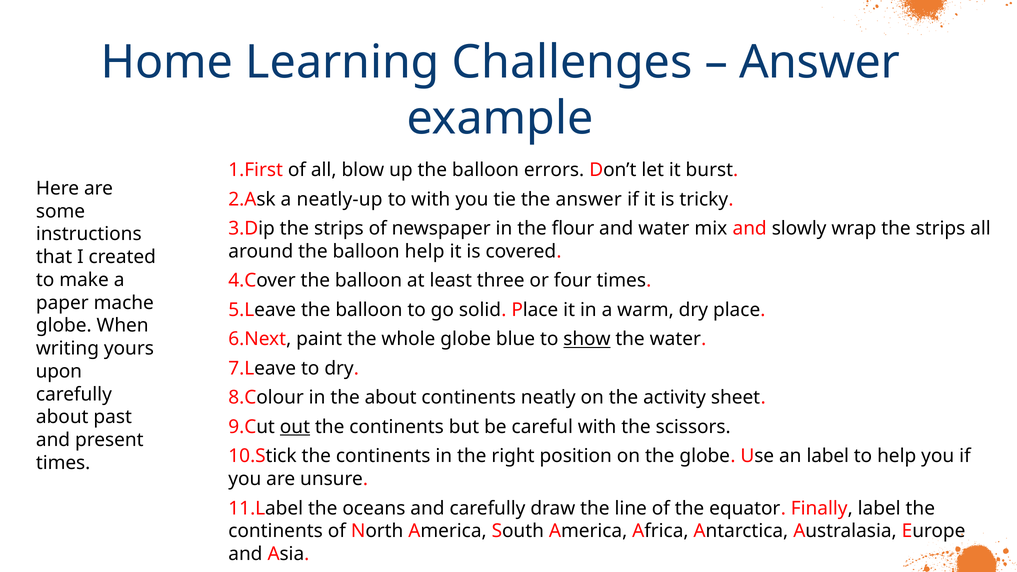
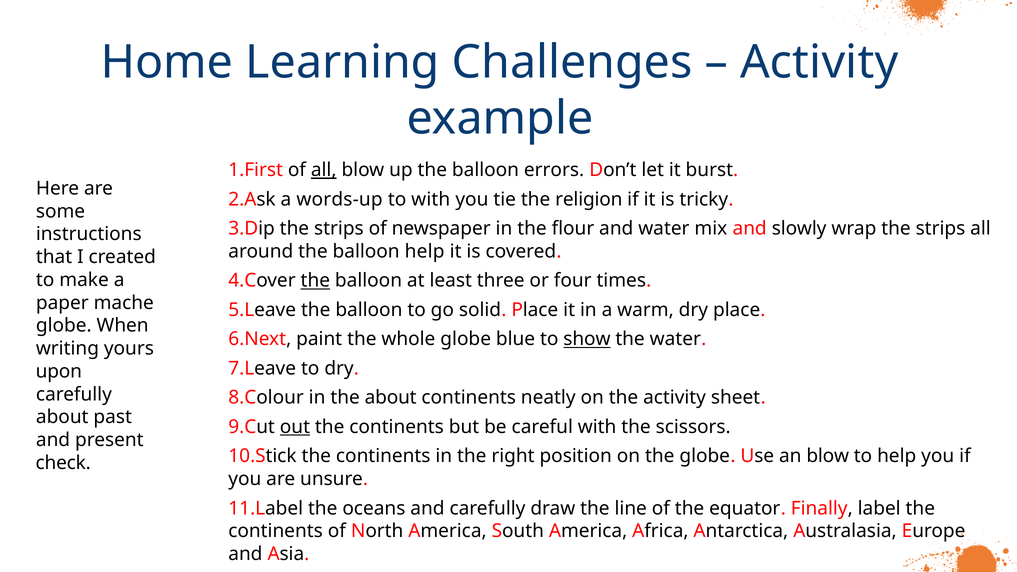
Answer at (820, 62): Answer -> Activity
all at (324, 170) underline: none -> present
neatly-up: neatly-up -> words-up
the answer: answer -> religion
the at (315, 281) underline: none -> present
an label: label -> blow
times at (63, 463): times -> check
